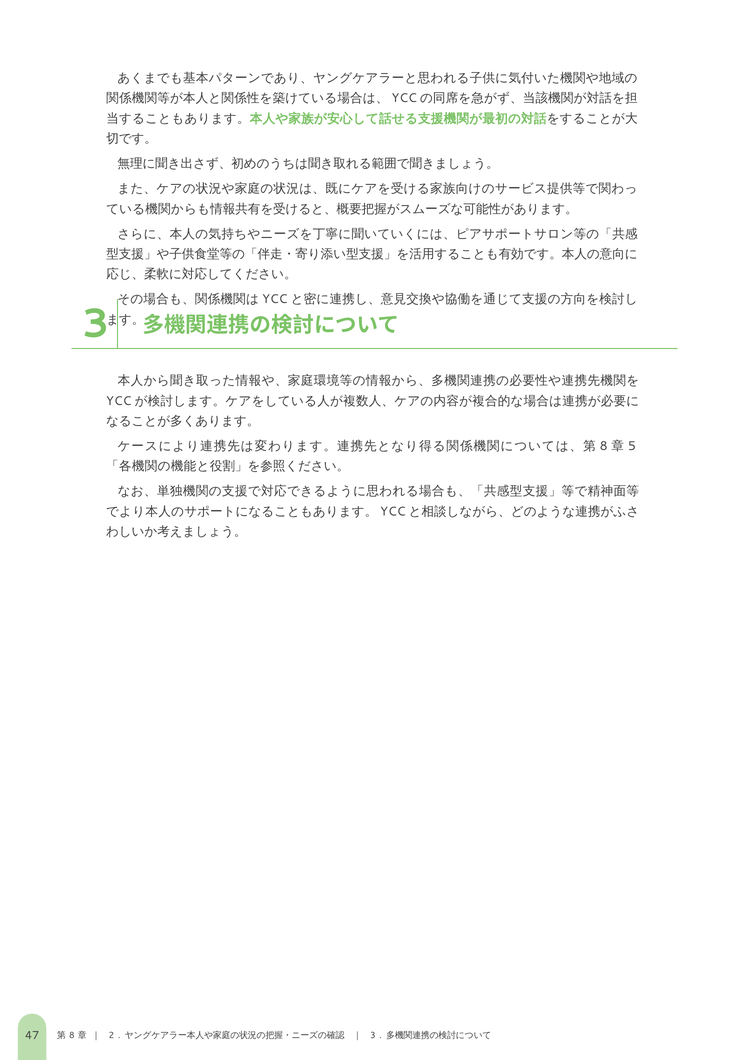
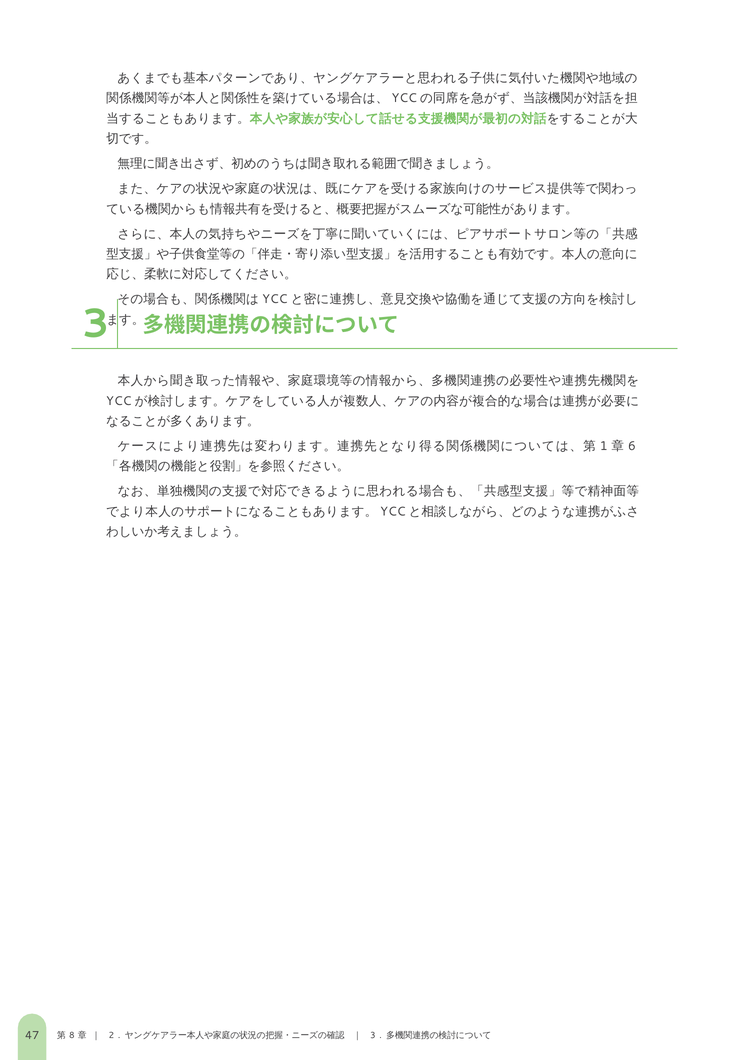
8 at (604, 446): 8 -> 1
5: 5 -> 6
